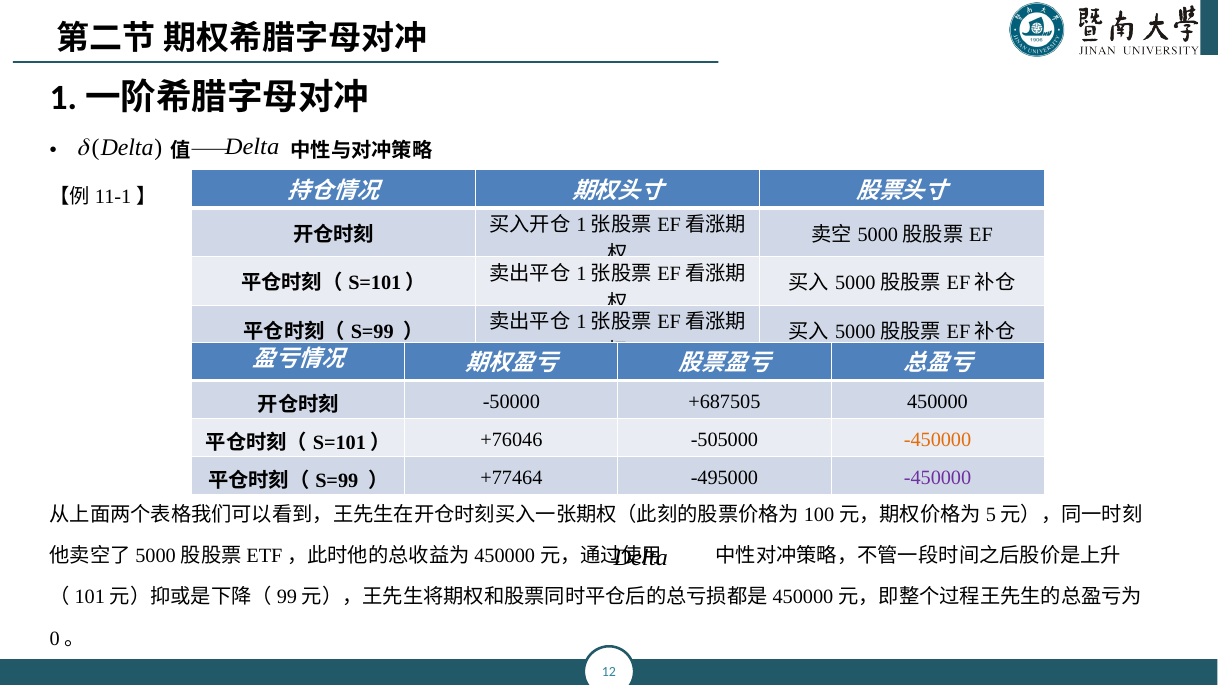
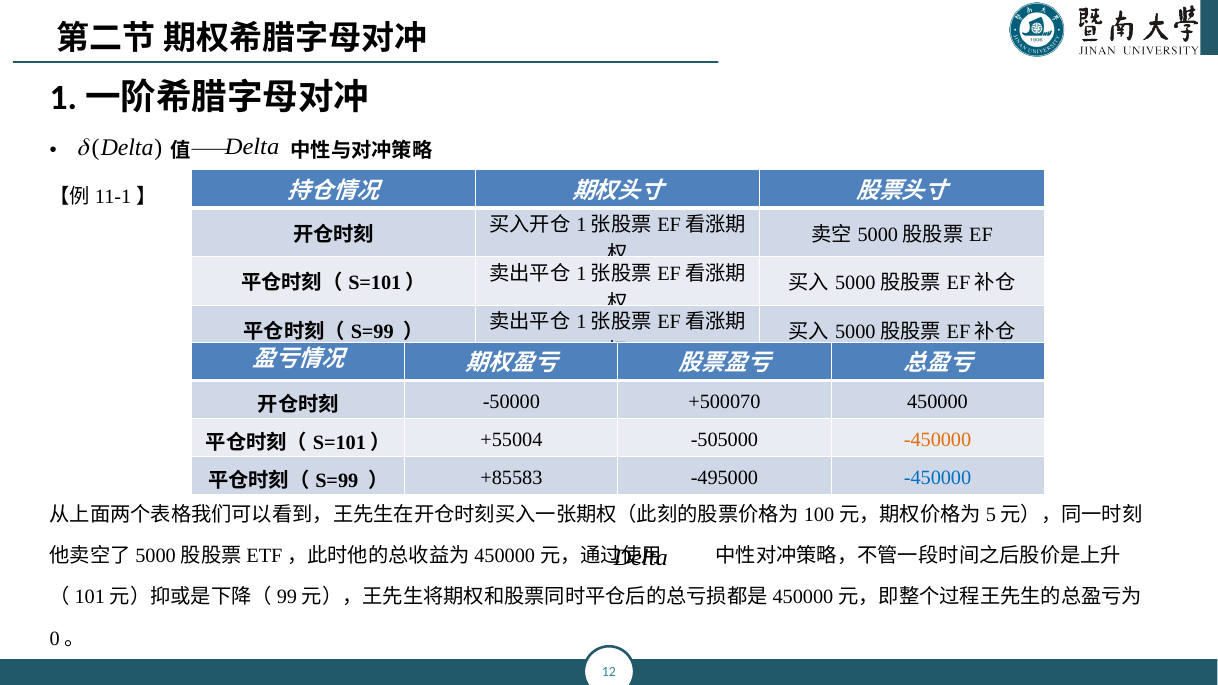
+687505: +687505 -> +500070
+76046: +76046 -> +55004
+77464: +77464 -> +85583
-450000 at (938, 478) colour: purple -> blue
